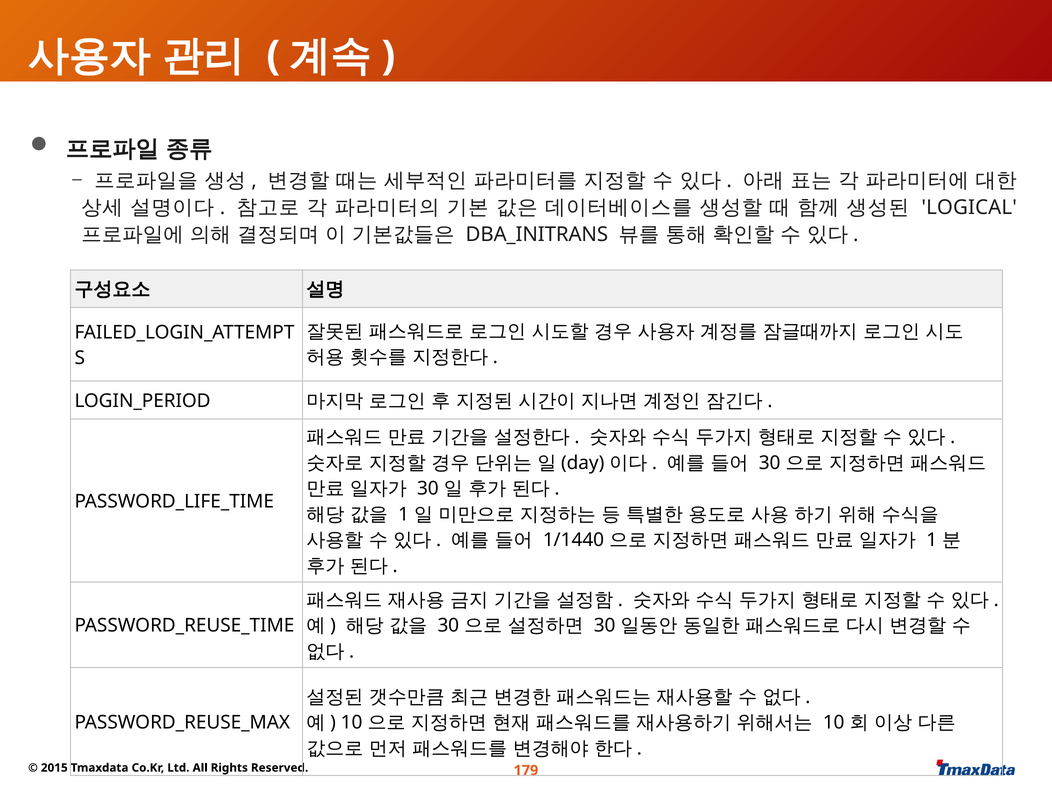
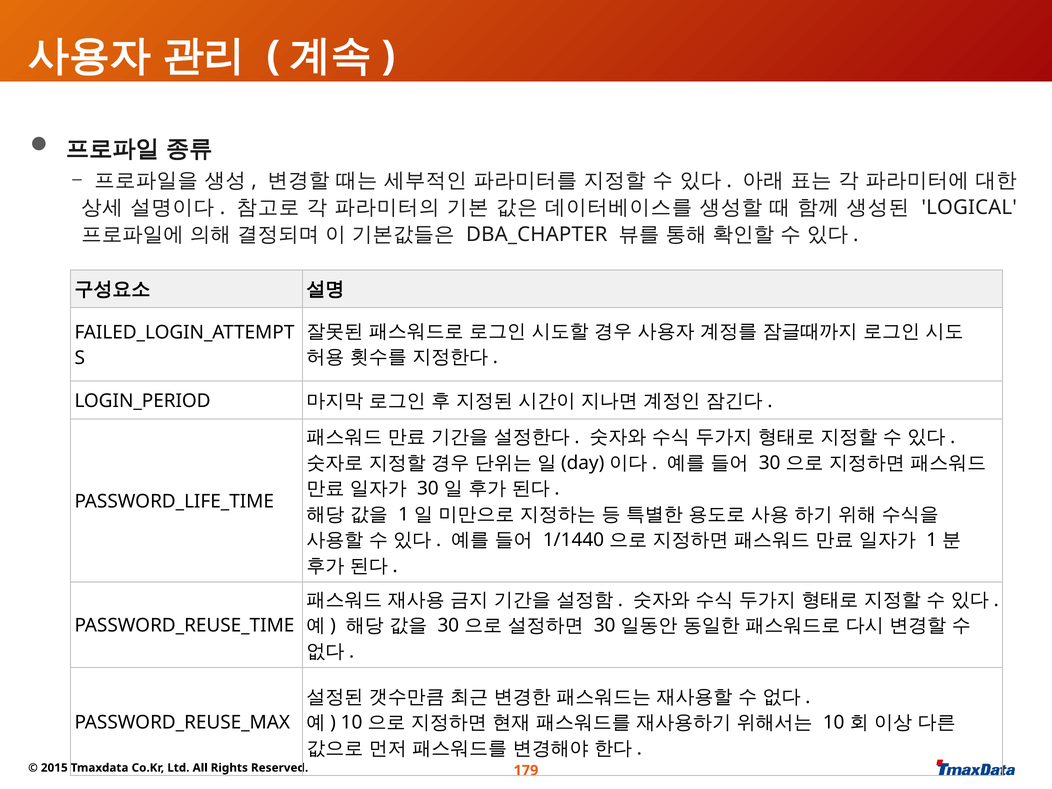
DBA_INITRANS: DBA_INITRANS -> DBA_CHAPTER
